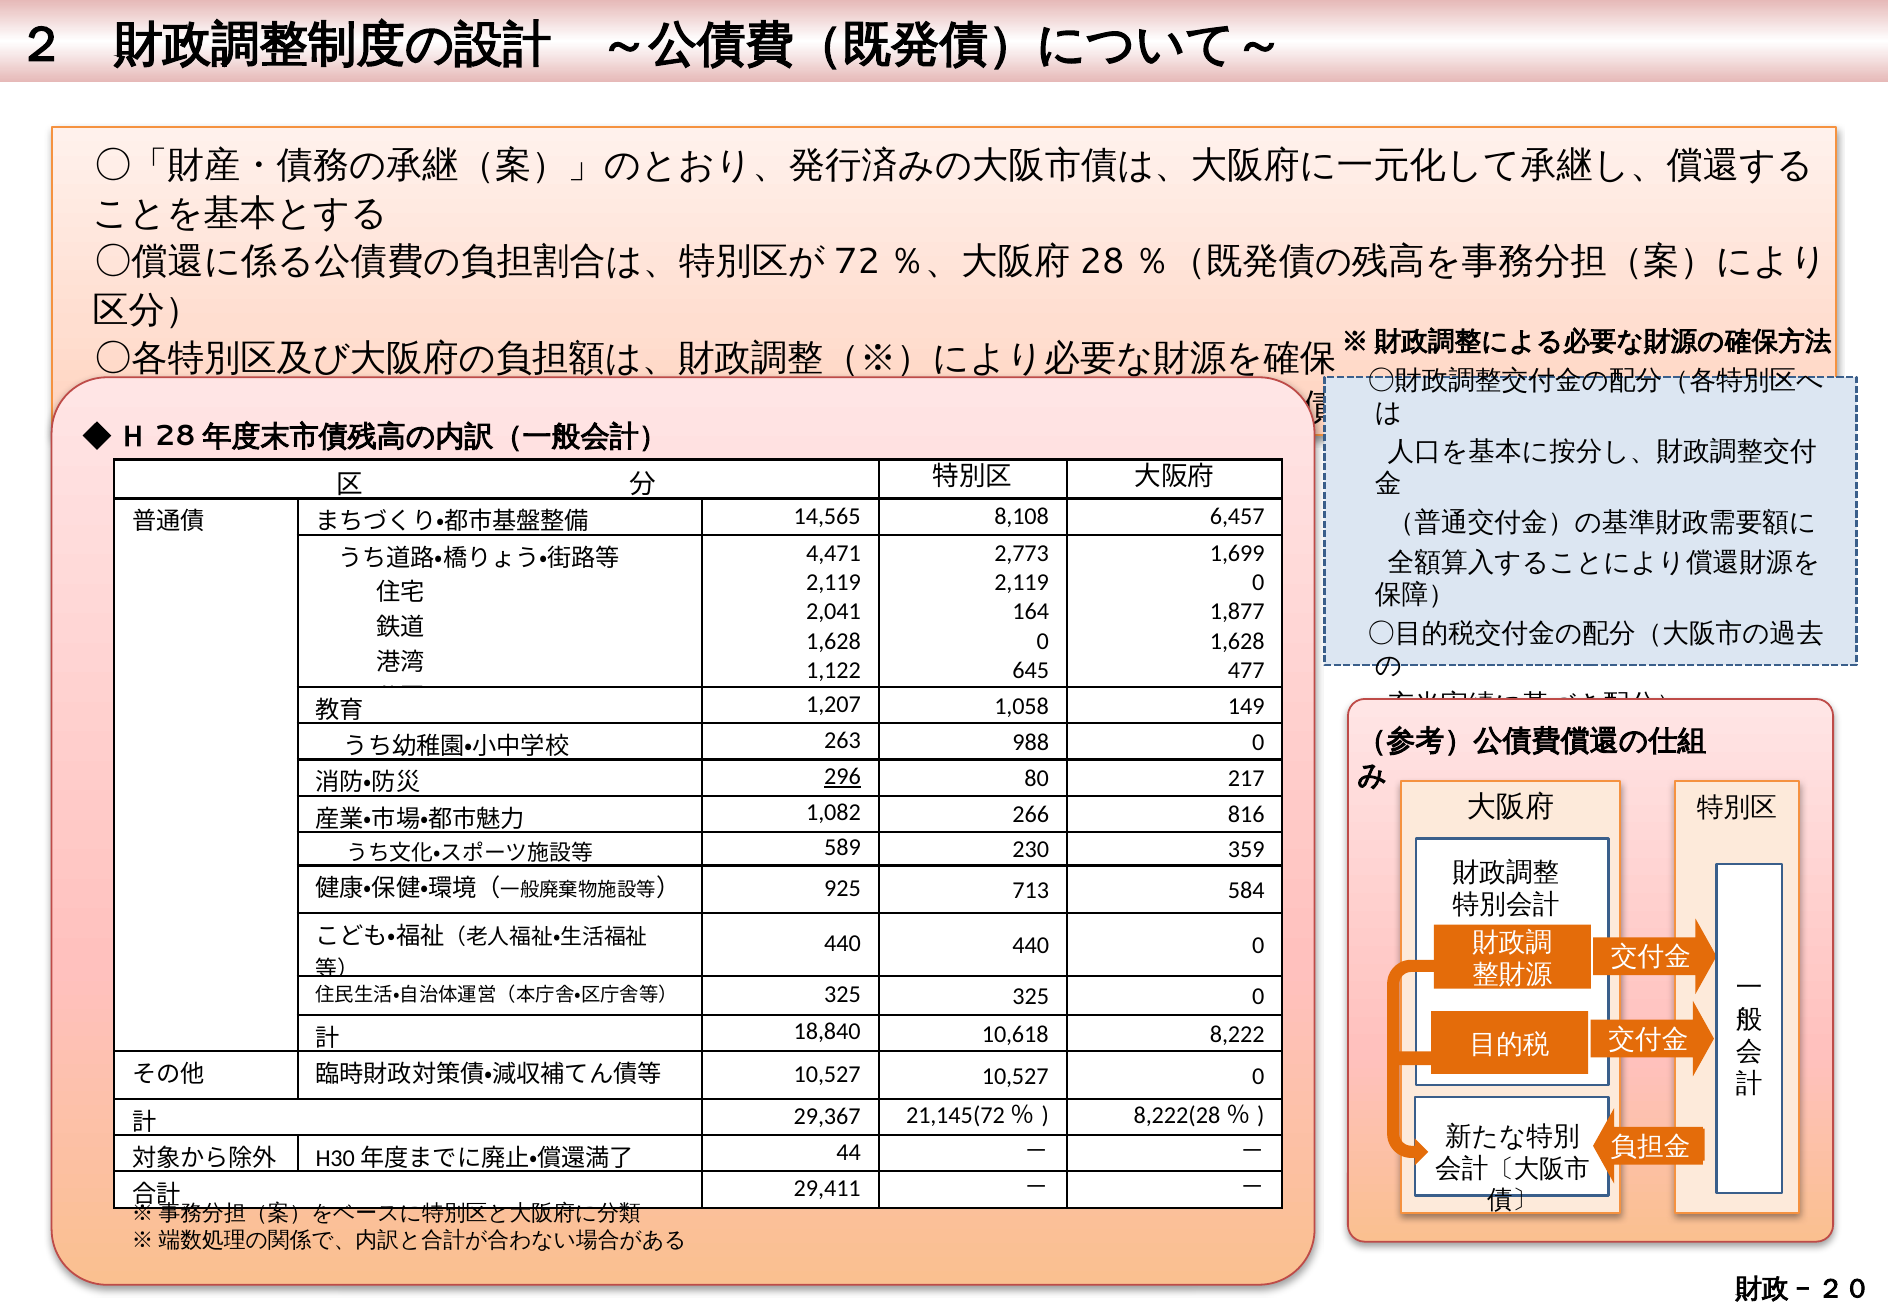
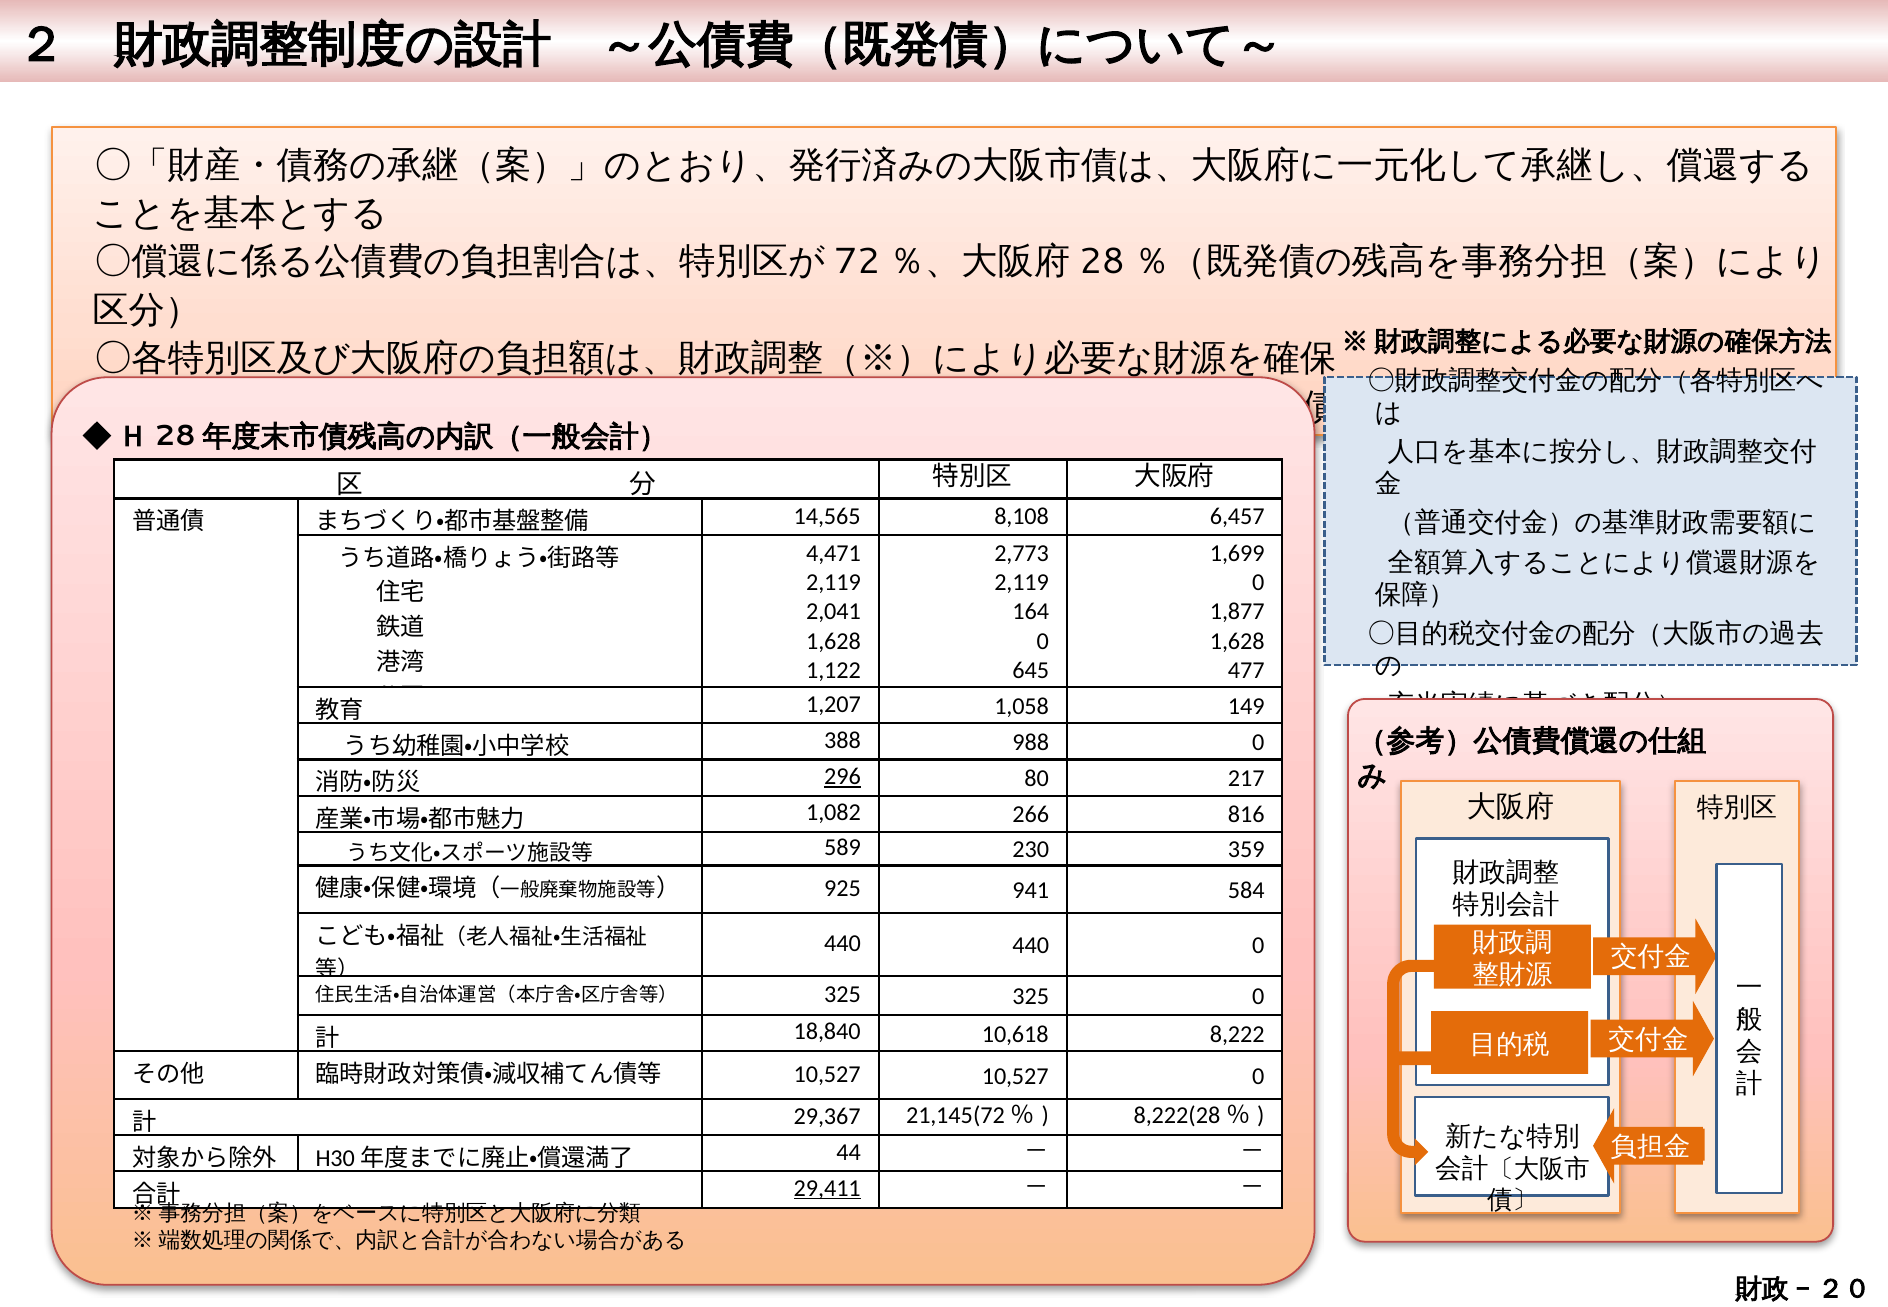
263: 263 -> 388
713: 713 -> 941
29,411 underline: none -> present
